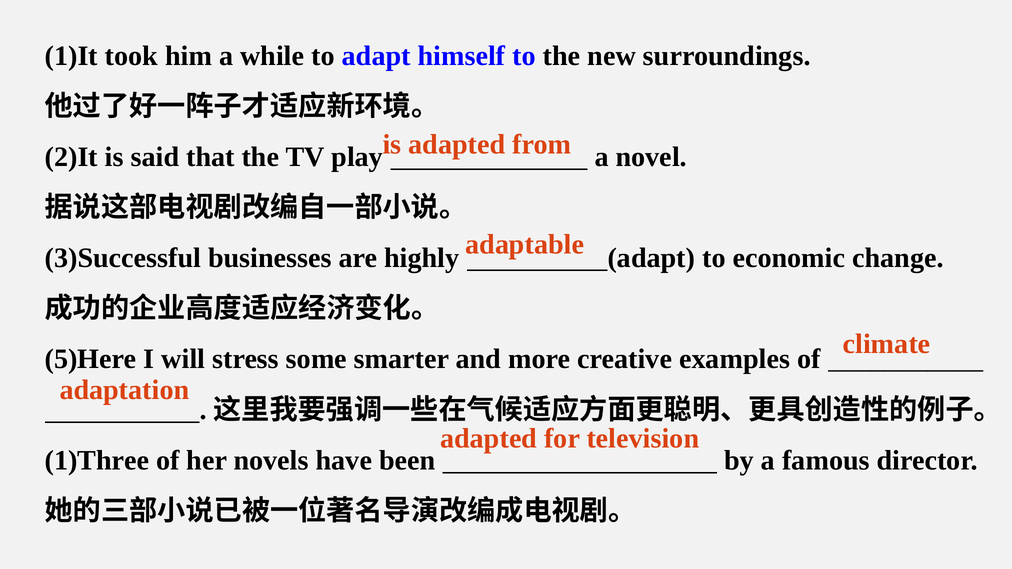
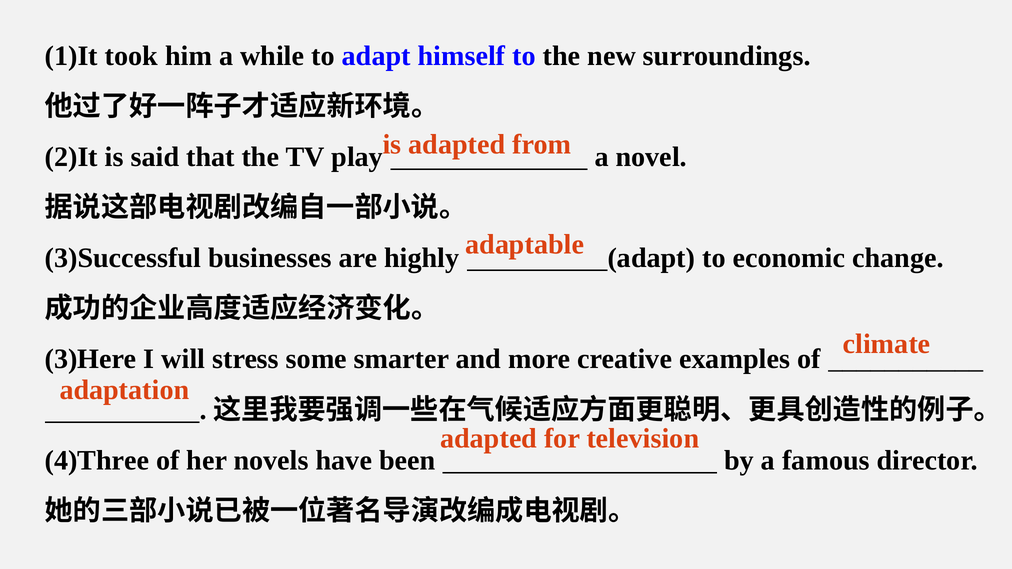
5)Here: 5)Here -> 3)Here
1)Three: 1)Three -> 4)Three
